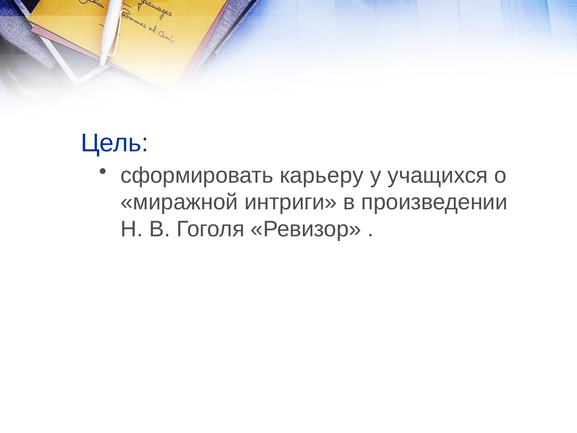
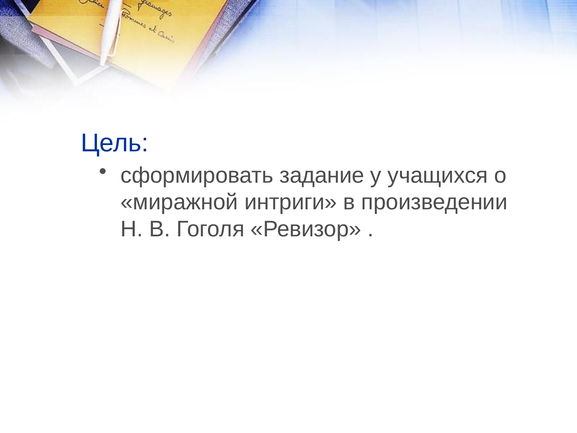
карьеру: карьеру -> задание
